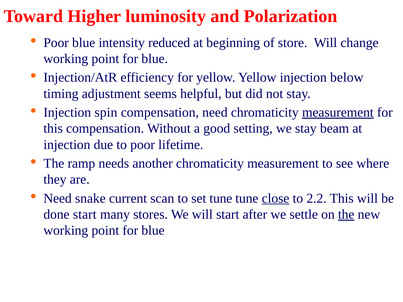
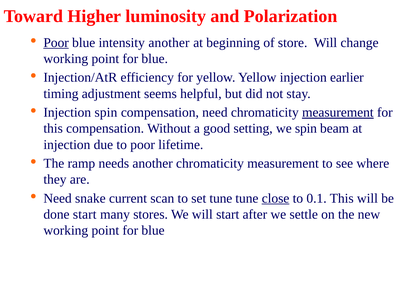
Poor at (56, 43) underline: none -> present
intensity reduced: reduced -> another
below: below -> earlier
we stay: stay -> spin
2.2: 2.2 -> 0.1
the at (346, 215) underline: present -> none
